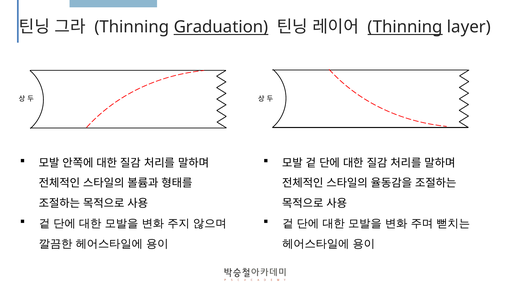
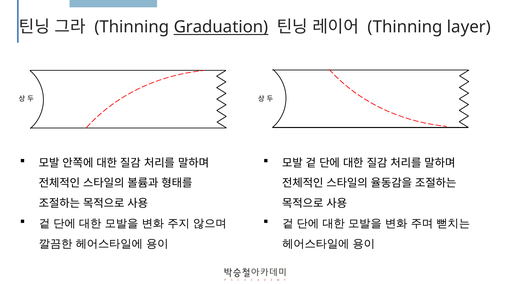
Thinning at (405, 27) underline: present -> none
